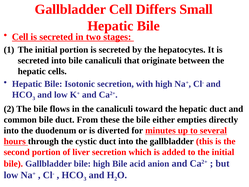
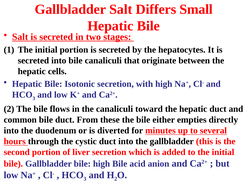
Gallbladder Cell: Cell -> Salt
Cell at (20, 37): Cell -> Salt
